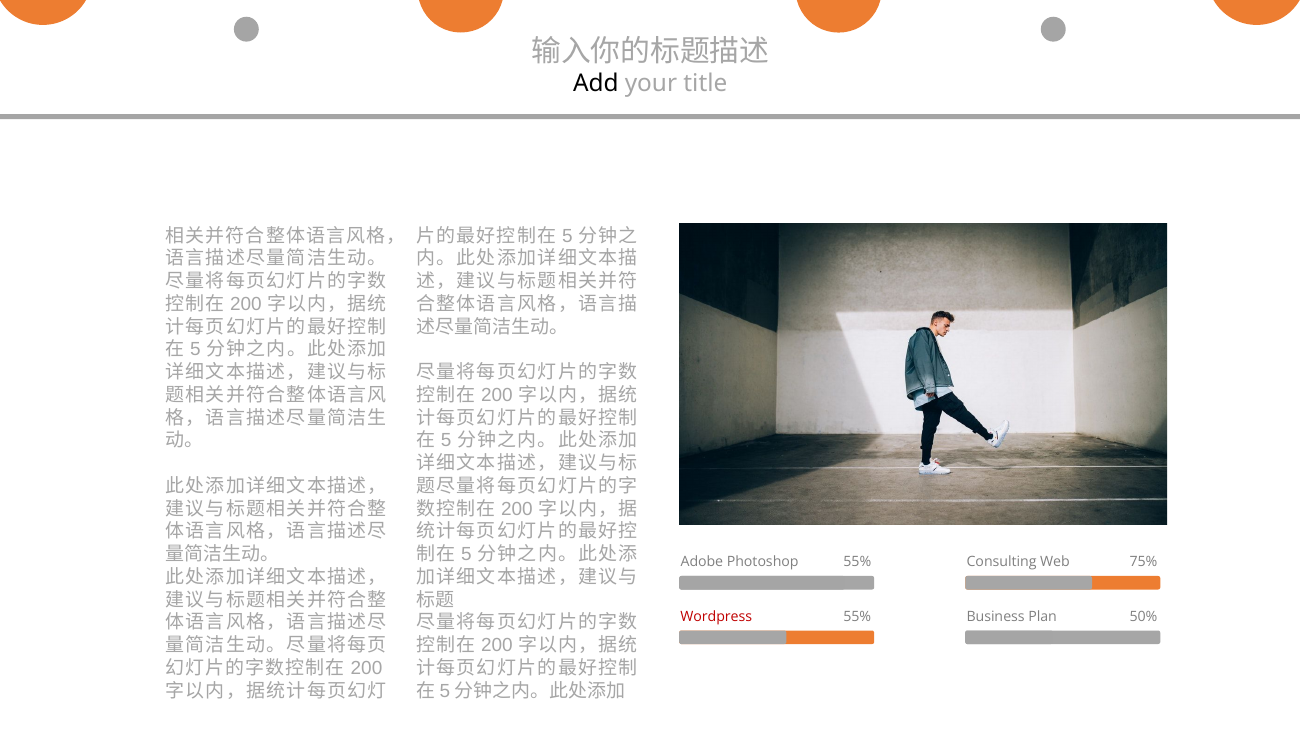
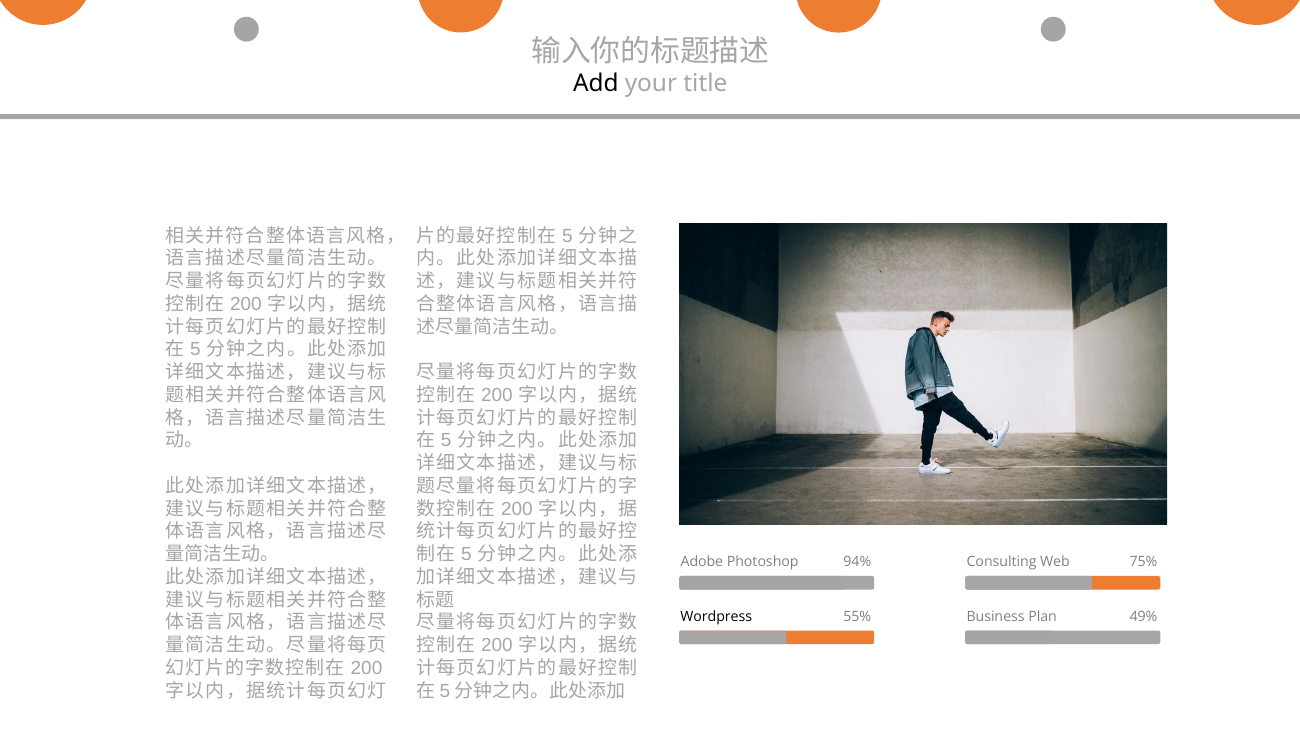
Photoshop 55%: 55% -> 94%
Wordpress colour: red -> black
50%: 50% -> 49%
